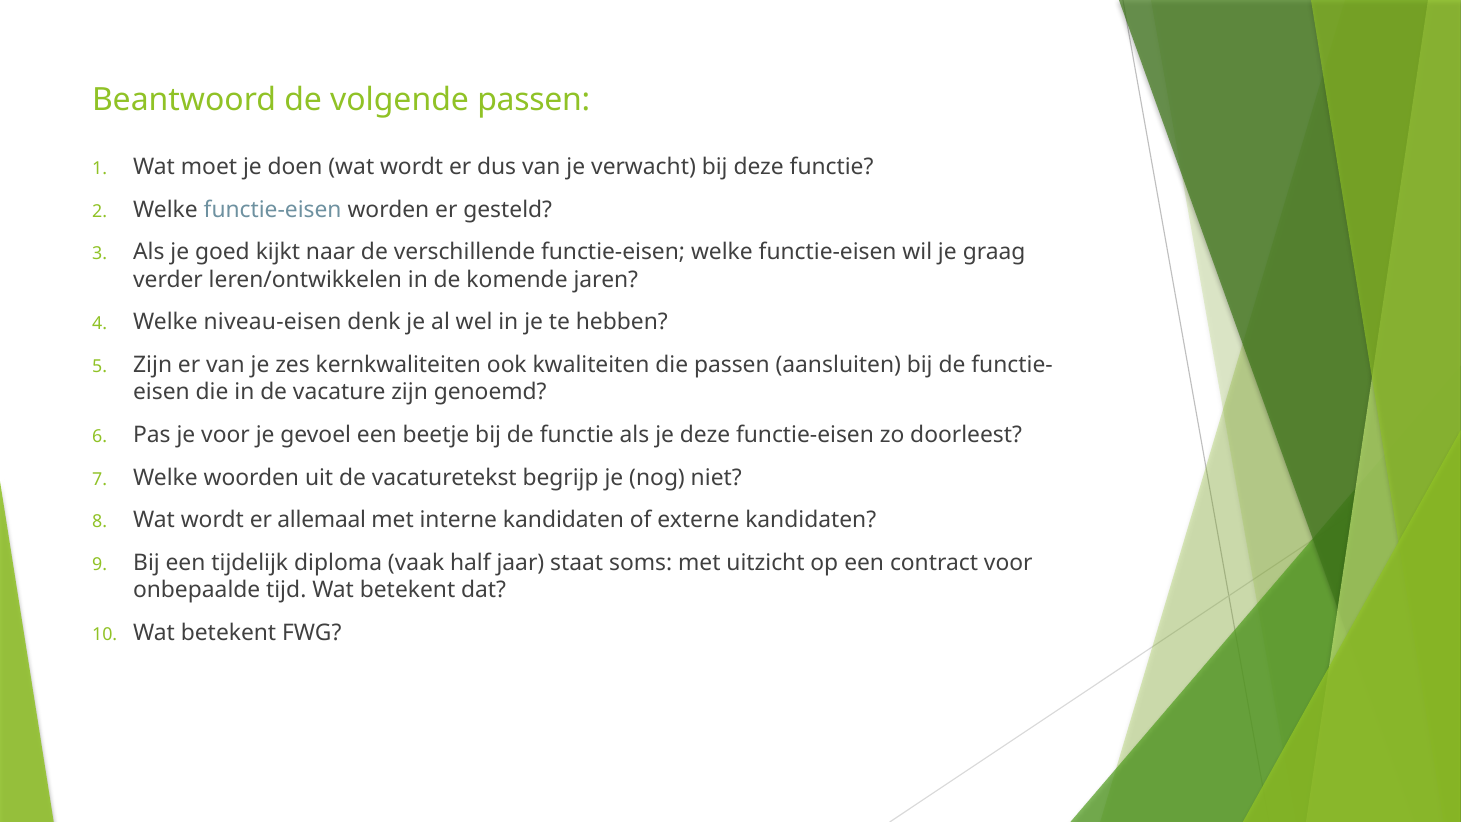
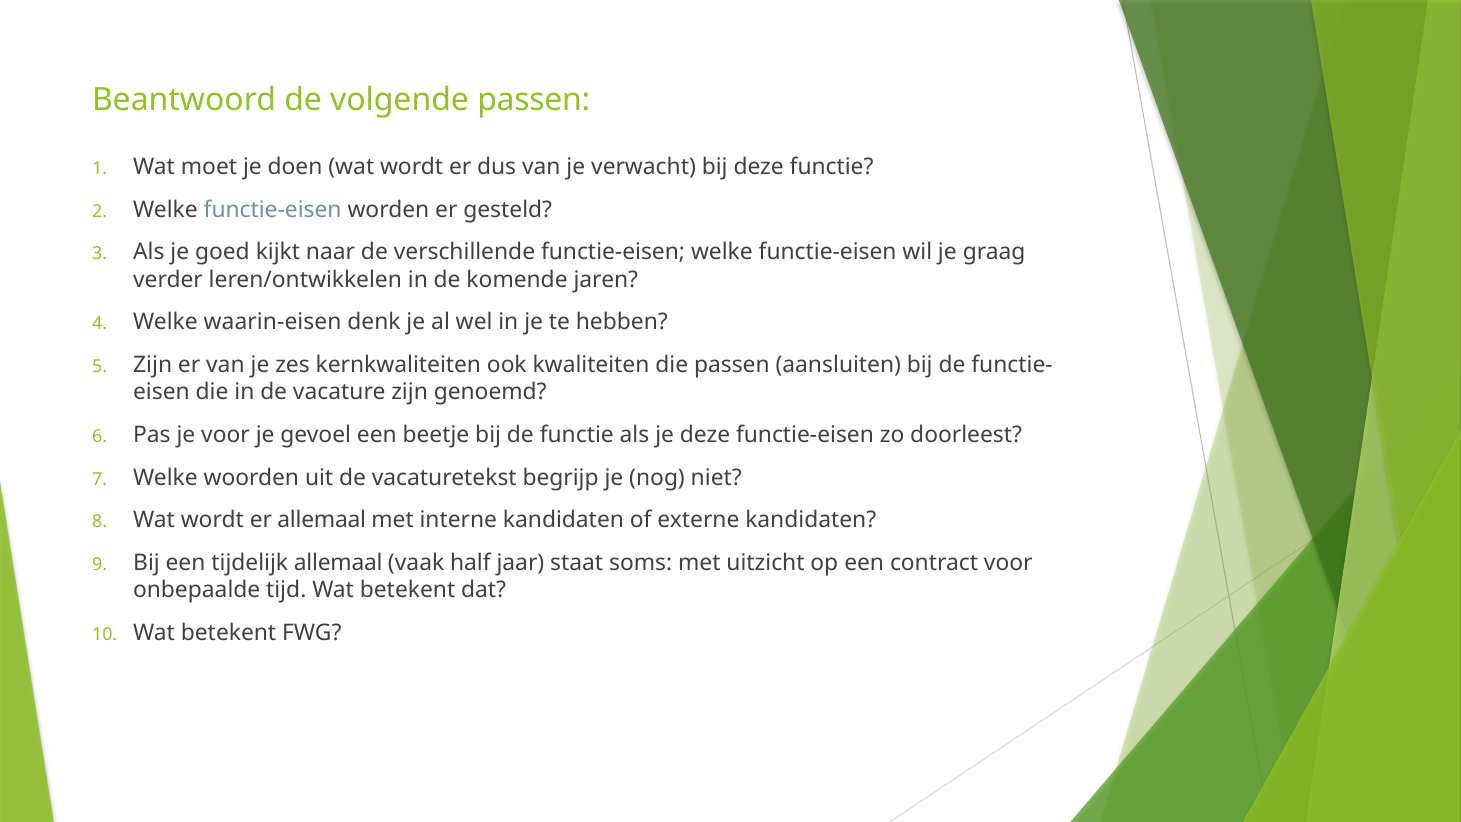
niveau-eisen: niveau-eisen -> waarin-eisen
tijdelijk diploma: diploma -> allemaal
